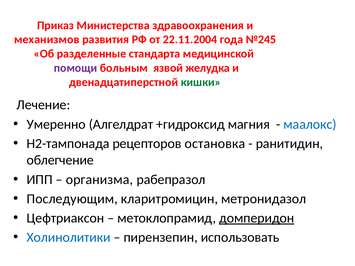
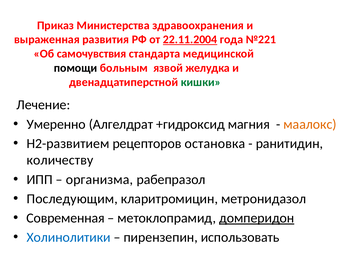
механизмов: механизмов -> выраженная
22.11.2004 underline: none -> present
№245: №245 -> №221
разделенные: разделенные -> самочувствия
помощи colour: purple -> black
маалокс colour: blue -> orange
Н2-тампонада: Н2-тампонада -> Н2-развитием
облегчение: облегчение -> количеству
Цефтриаксон: Цефтриаксон -> Современная
